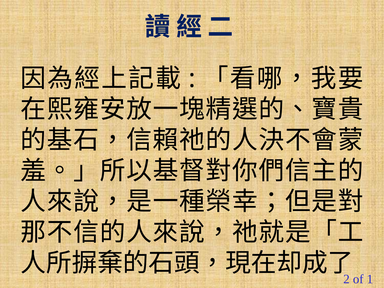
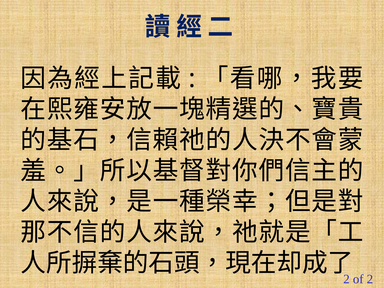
of 1: 1 -> 2
